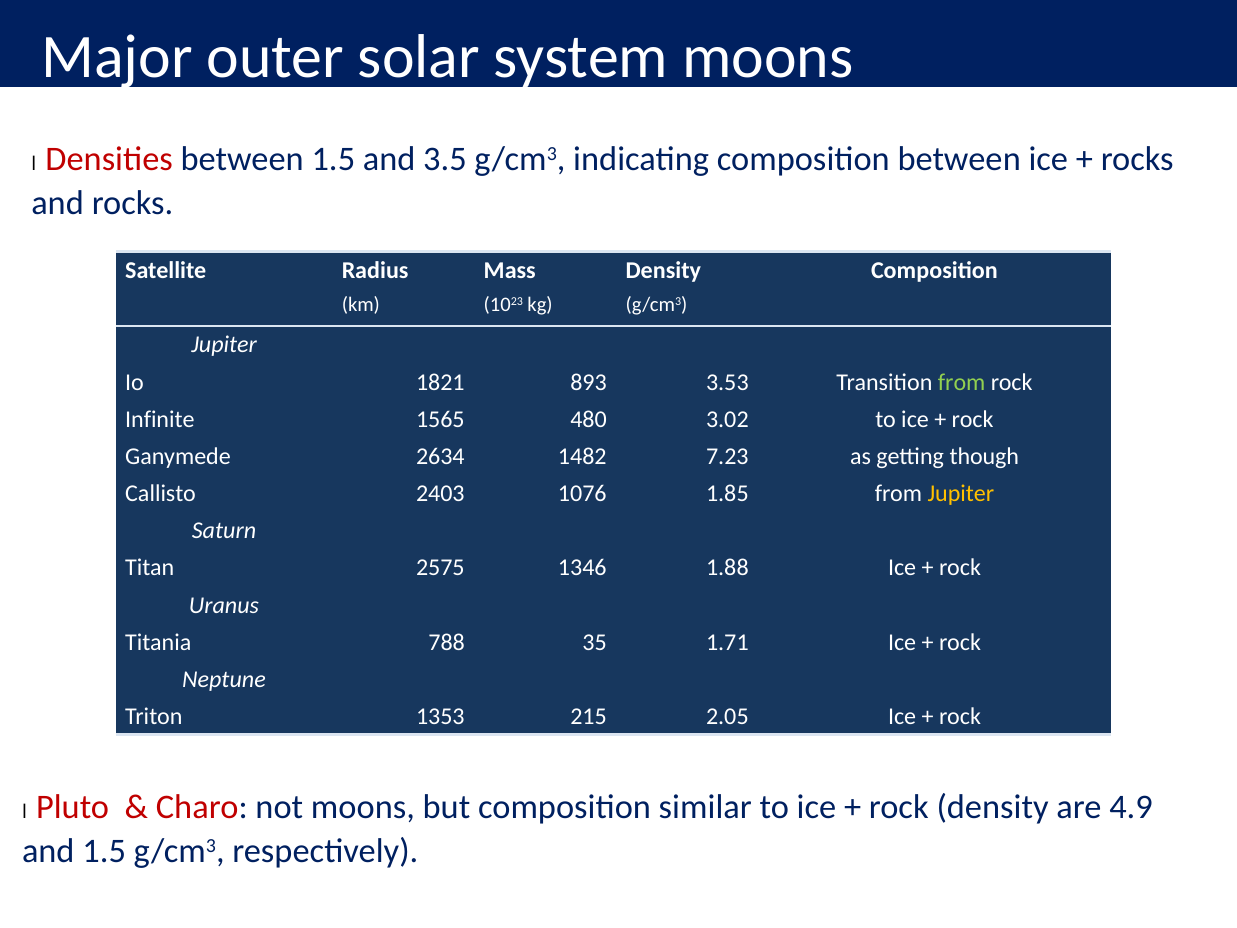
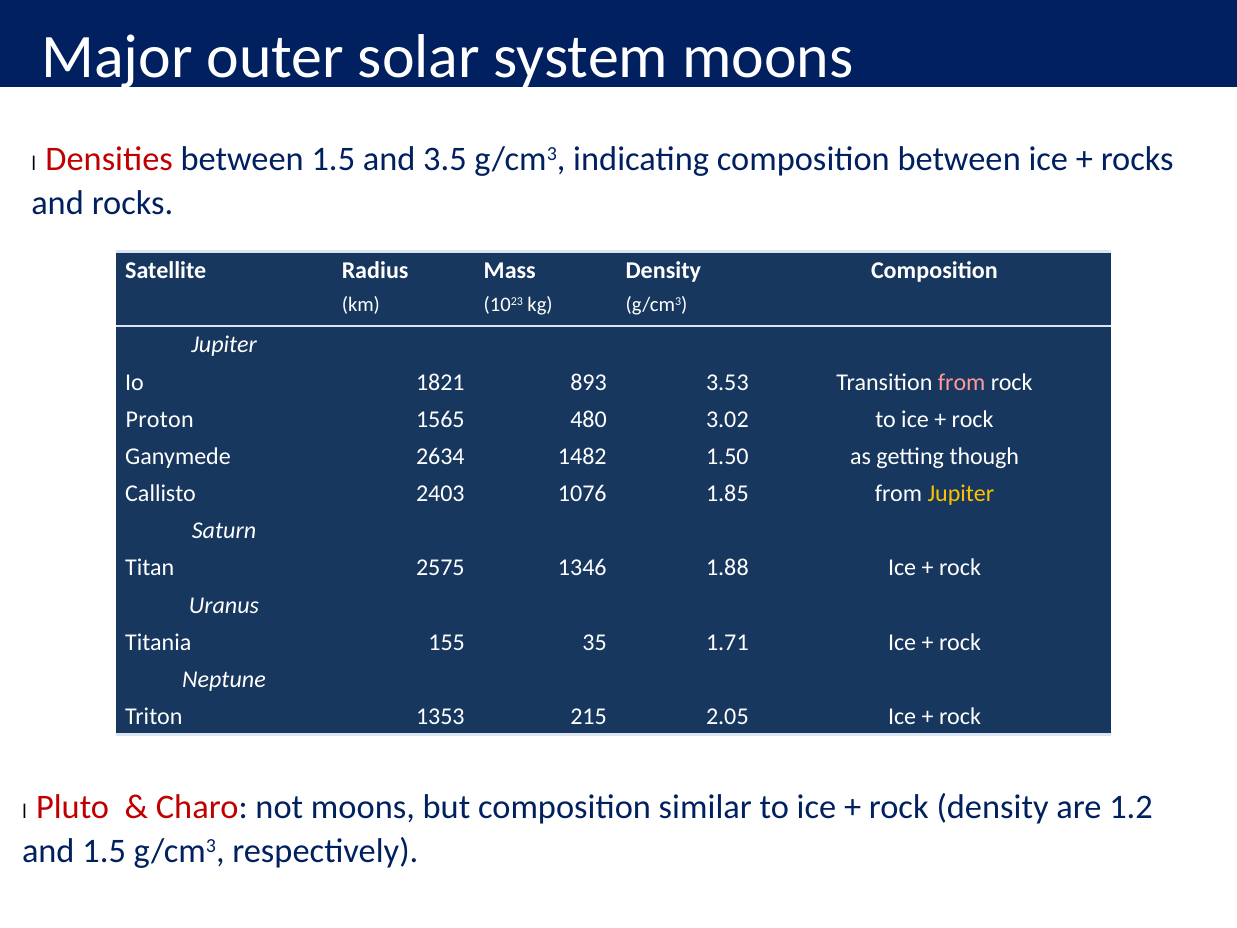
from at (962, 382) colour: light green -> pink
Infinite: Infinite -> Proton
7.23: 7.23 -> 1.50
788: 788 -> 155
4.9: 4.9 -> 1.2
